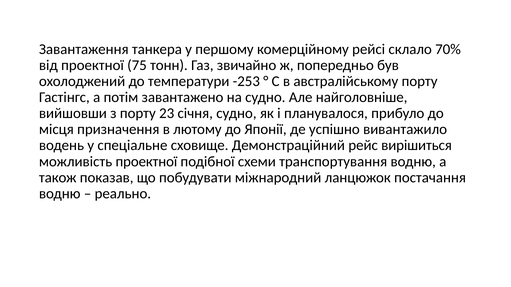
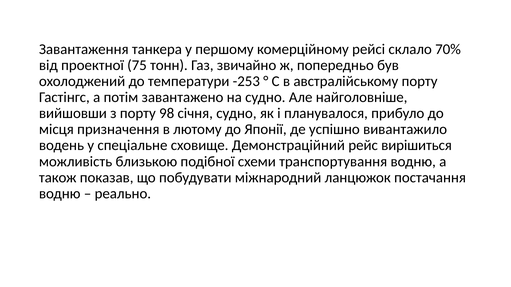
23: 23 -> 98
можливість проектної: проектної -> близькою
